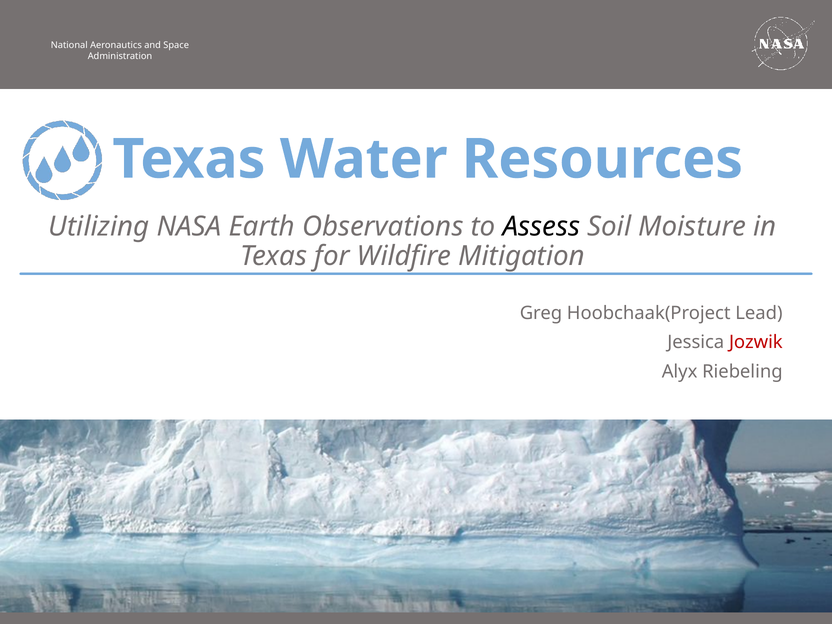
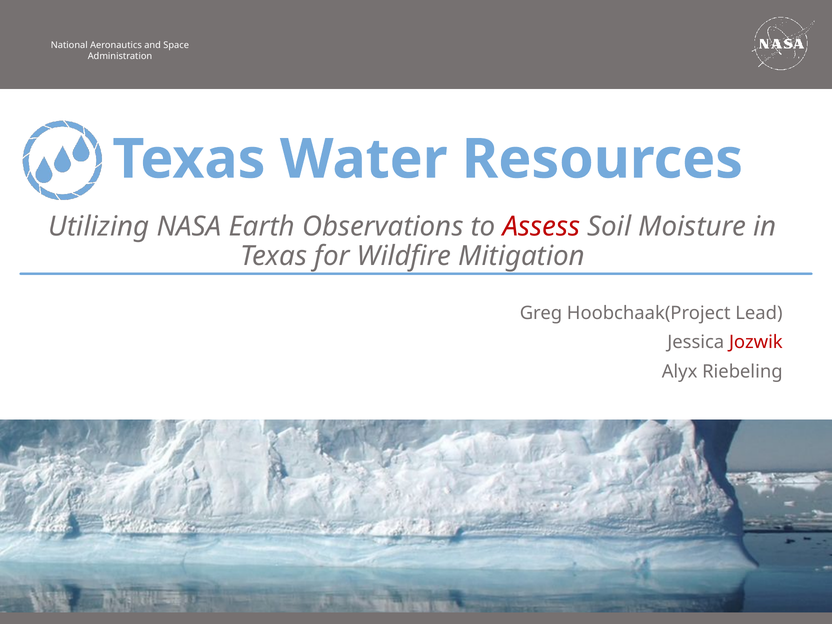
Assess colour: black -> red
